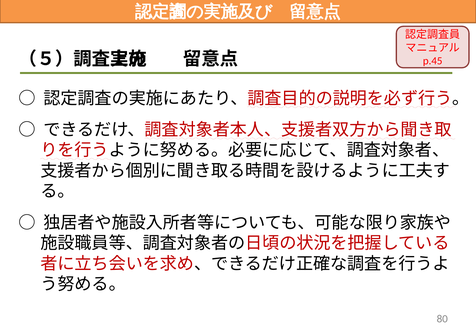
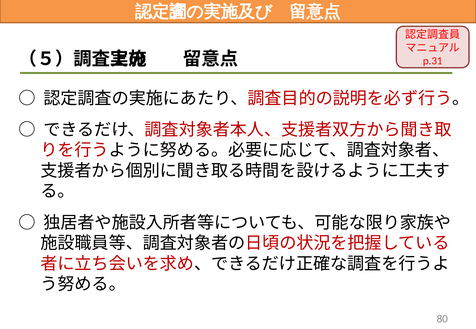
p.45: p.45 -> p.31
